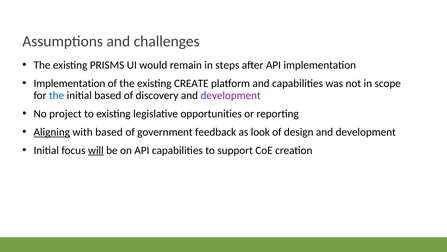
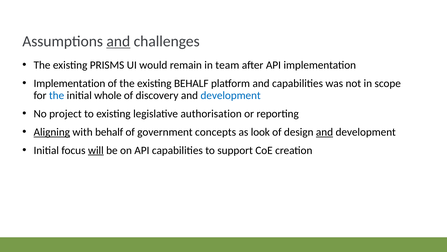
and at (118, 41) underline: none -> present
steps: steps -> team
existing CREATE: CREATE -> BEHALF
initial based: based -> whole
development at (231, 95) colour: purple -> blue
opportunities: opportunities -> authorisation
with based: based -> behalf
feedback: feedback -> concepts
and at (325, 132) underline: none -> present
